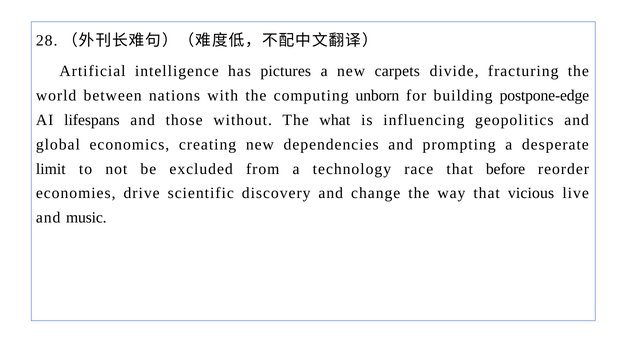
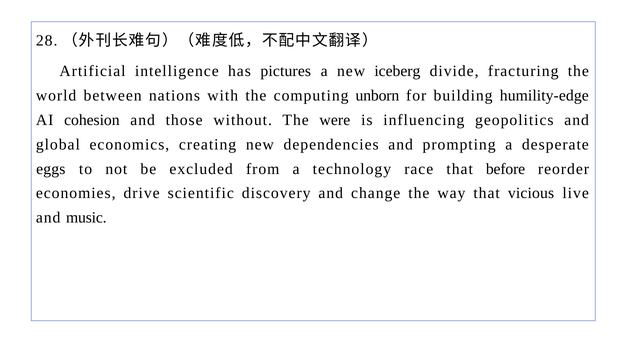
carpets: carpets -> iceberg
postpone-edge: postpone-edge -> humility-edge
lifespans: lifespans -> cohesion
what: what -> were
limit: limit -> eggs
